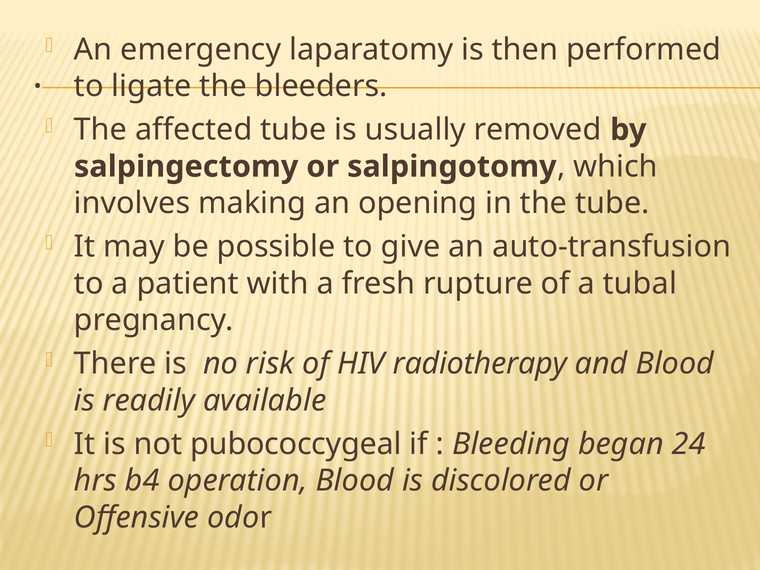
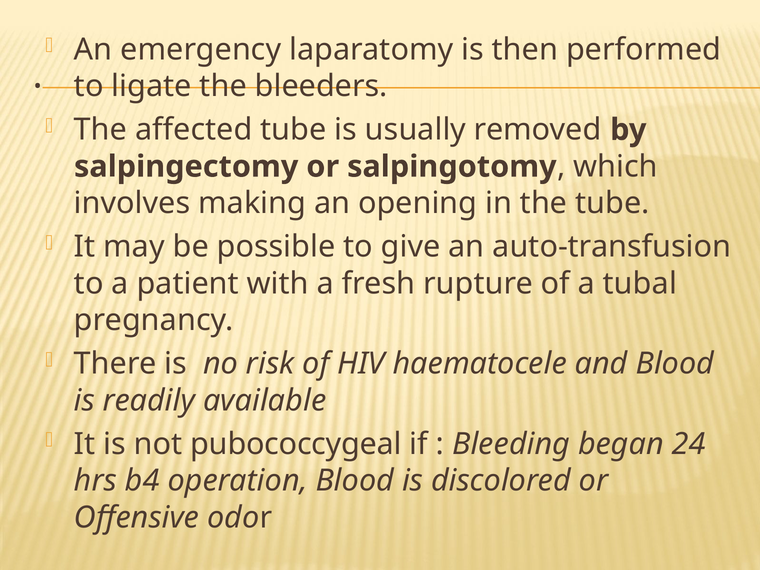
radiotherapy: radiotherapy -> haematocele
